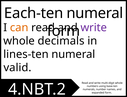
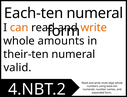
write at (94, 28) colour: purple -> orange
decimals: decimals -> amounts
lines-ten: lines-ten -> their-ten
